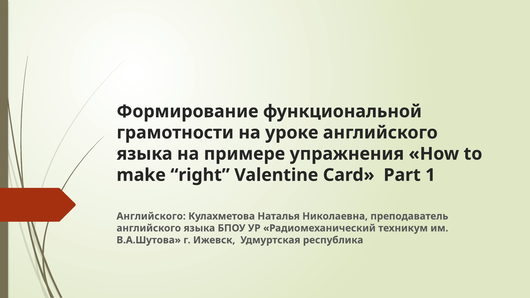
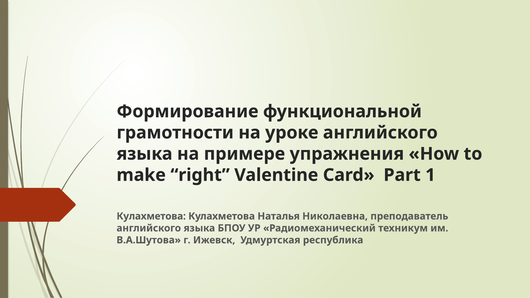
Английского at (151, 216): Английского -> Кулахметова
